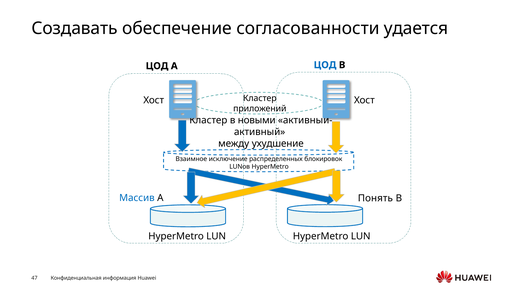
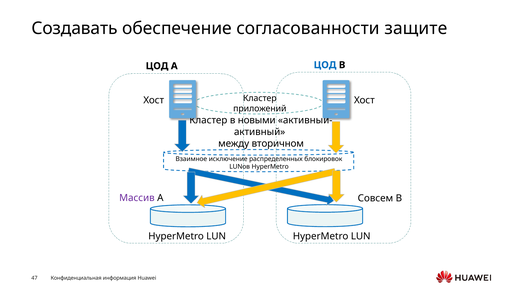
удается: удается -> защите
ухудшение: ухудшение -> вторичном
Массив colour: blue -> purple
Понять: Понять -> Совсем
